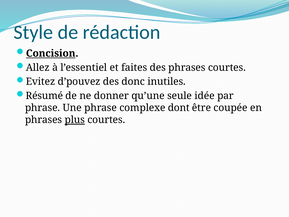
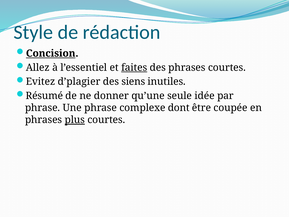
faites underline: none -> present
d’pouvez: d’pouvez -> d’plagier
donc: donc -> siens
